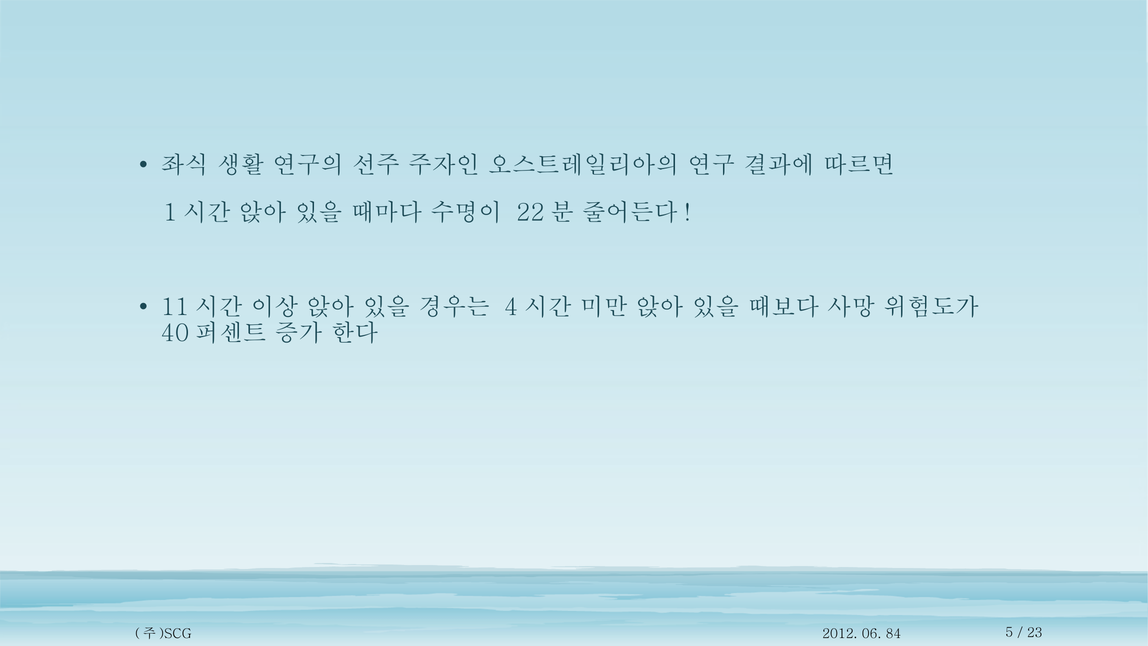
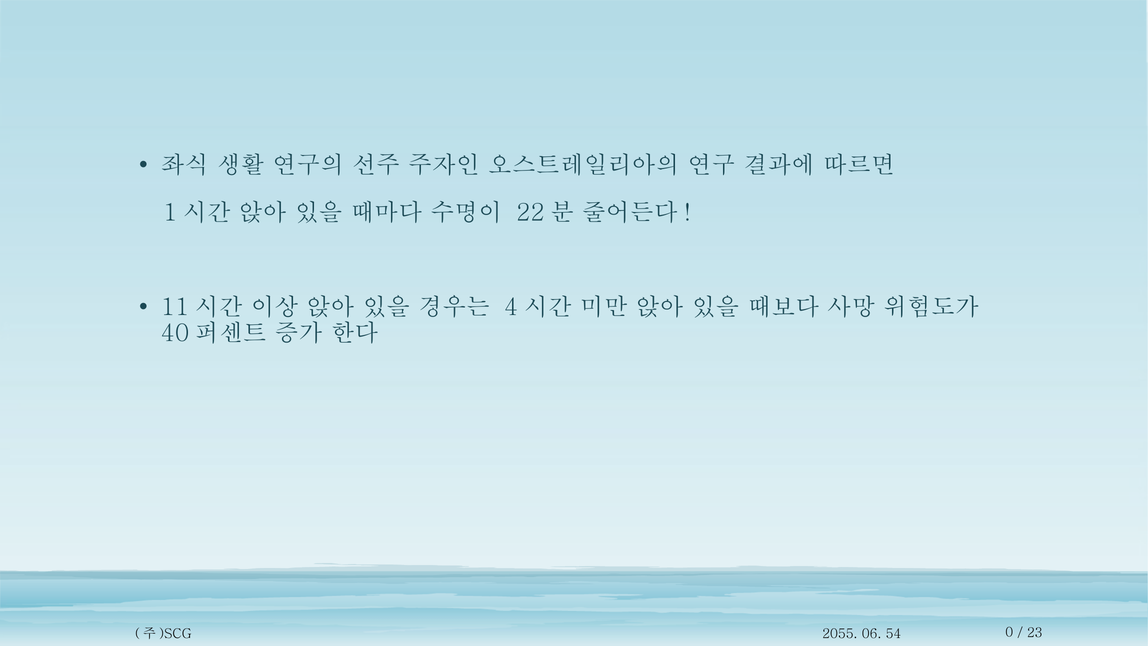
2012: 2012 -> 2055
84: 84 -> 54
5: 5 -> 0
